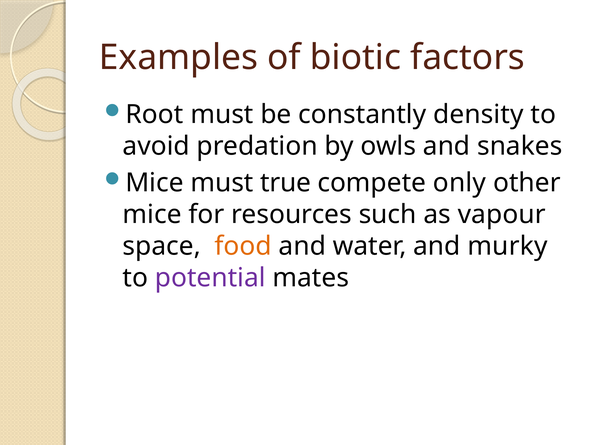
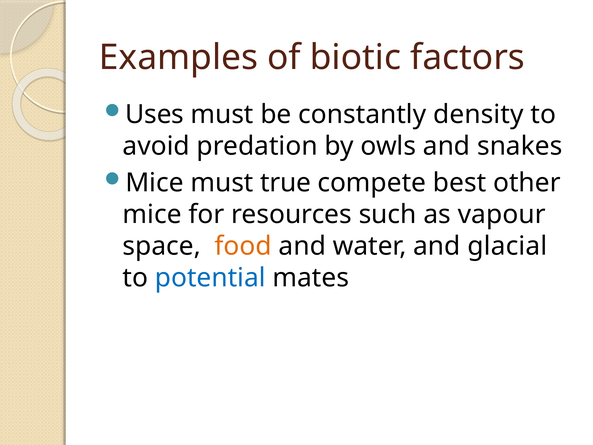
Root: Root -> Uses
only: only -> best
murky: murky -> glacial
potential colour: purple -> blue
